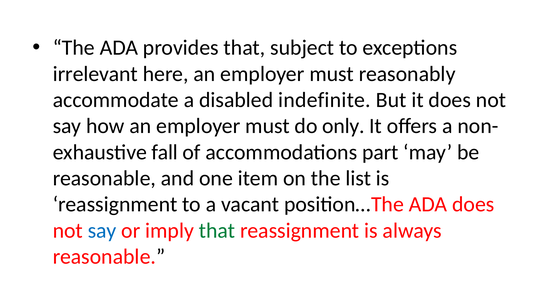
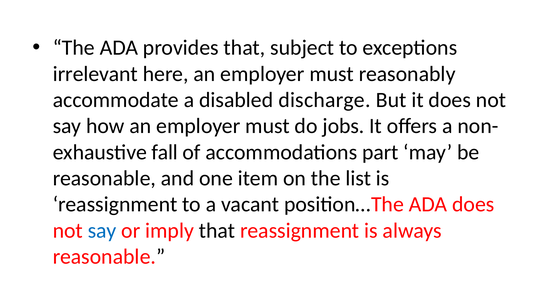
indefinite: indefinite -> discharge
only: only -> jobs
that at (217, 231) colour: green -> black
